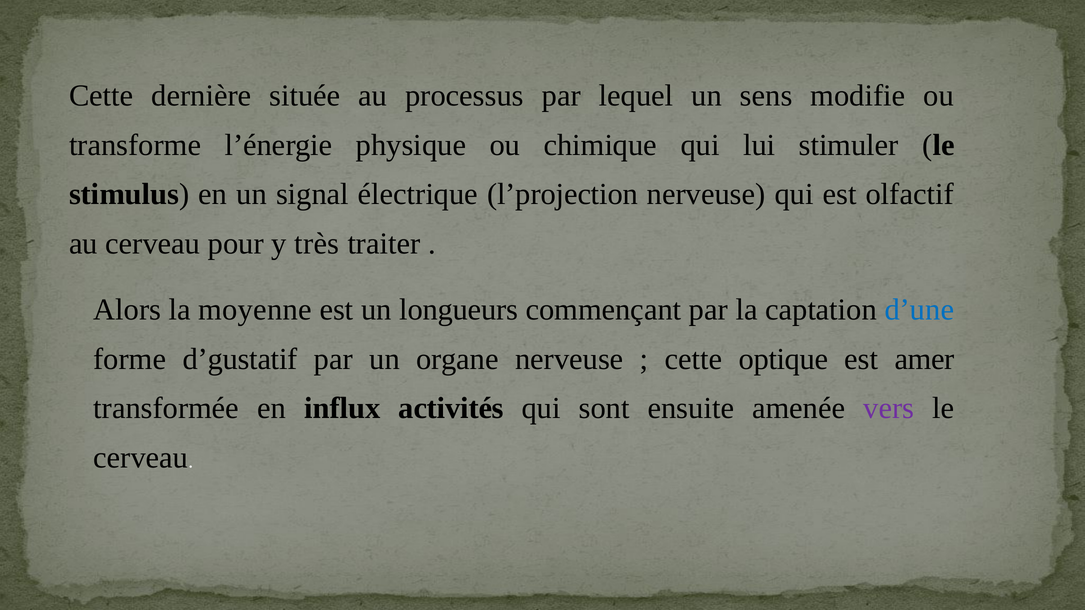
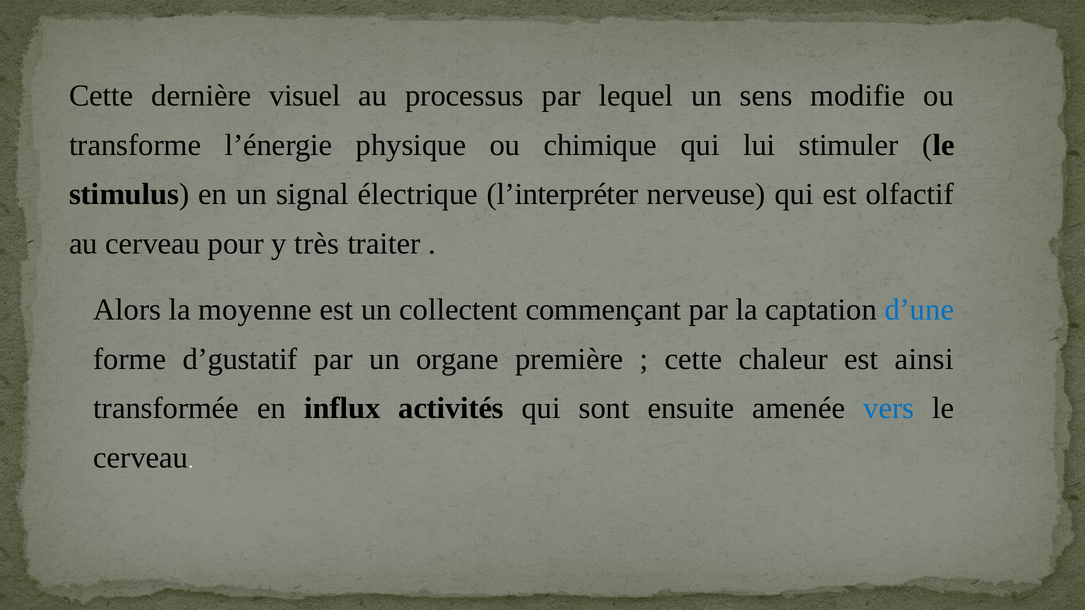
située: située -> visuel
l’projection: l’projection -> l’interpréter
longueurs: longueurs -> collectent
organe nerveuse: nerveuse -> première
optique: optique -> chaleur
amer: amer -> ainsi
vers colour: purple -> blue
